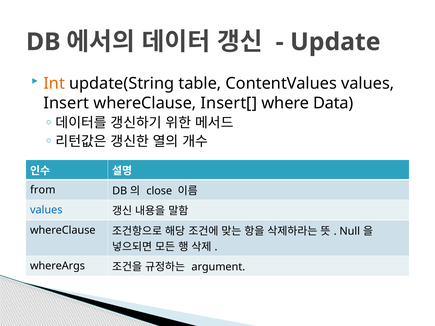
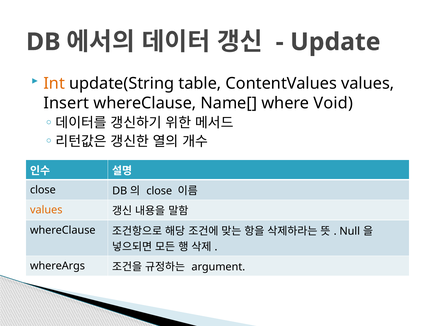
Insert[: Insert[ -> Name[
Data: Data -> Void
from at (43, 190): from -> close
values at (46, 210) colour: blue -> orange
